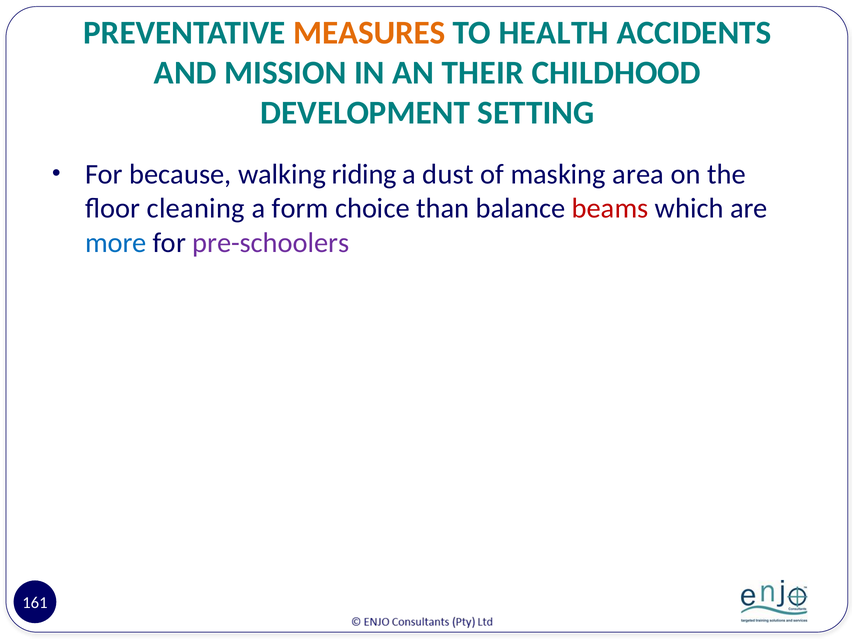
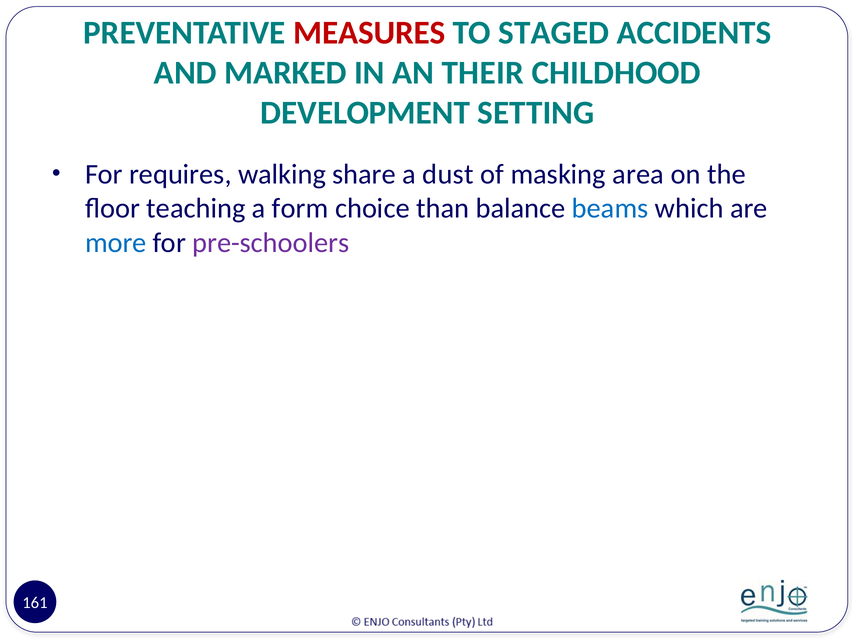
MEASURES colour: orange -> red
HEALTH: HEALTH -> STAGED
MISSION: MISSION -> MARKED
because: because -> requires
riding: riding -> share
cleaning: cleaning -> teaching
beams colour: red -> blue
